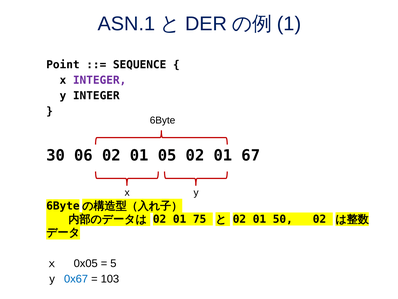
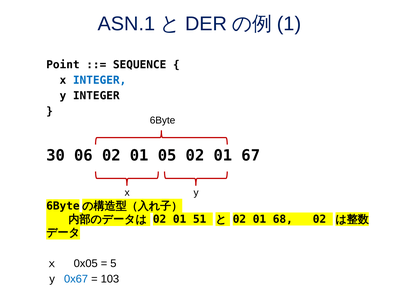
INTEGER at (100, 80) colour: purple -> blue
75: 75 -> 51
50: 50 -> 68
